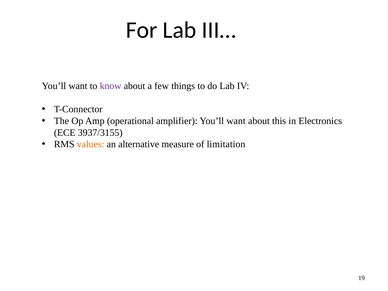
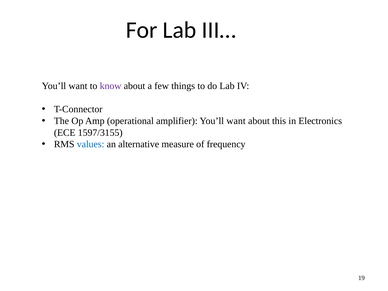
3937/3155: 3937/3155 -> 1597/3155
values colour: orange -> blue
limitation: limitation -> frequency
